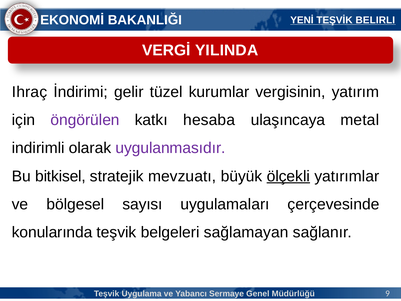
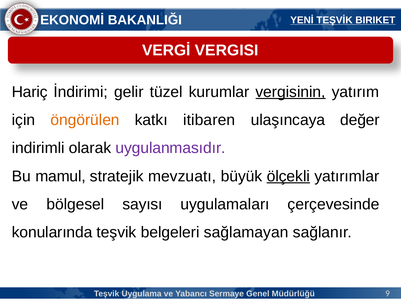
BELIRLI: BELIRLI -> BIRIKET
YILINDA: YILINDA -> VERGISI
Ihraç: Ihraç -> Hariç
vergisinin underline: none -> present
öngörülen colour: purple -> orange
hesaba: hesaba -> itibaren
metal: metal -> değer
bitkisel: bitkisel -> mamul
